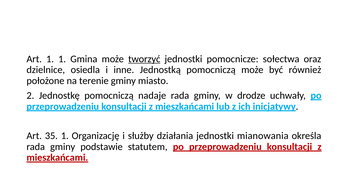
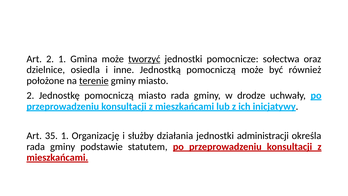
Art 1: 1 -> 2
terenie underline: none -> present
pomocniczą nadaje: nadaje -> miasto
mianowania: mianowania -> administracji
